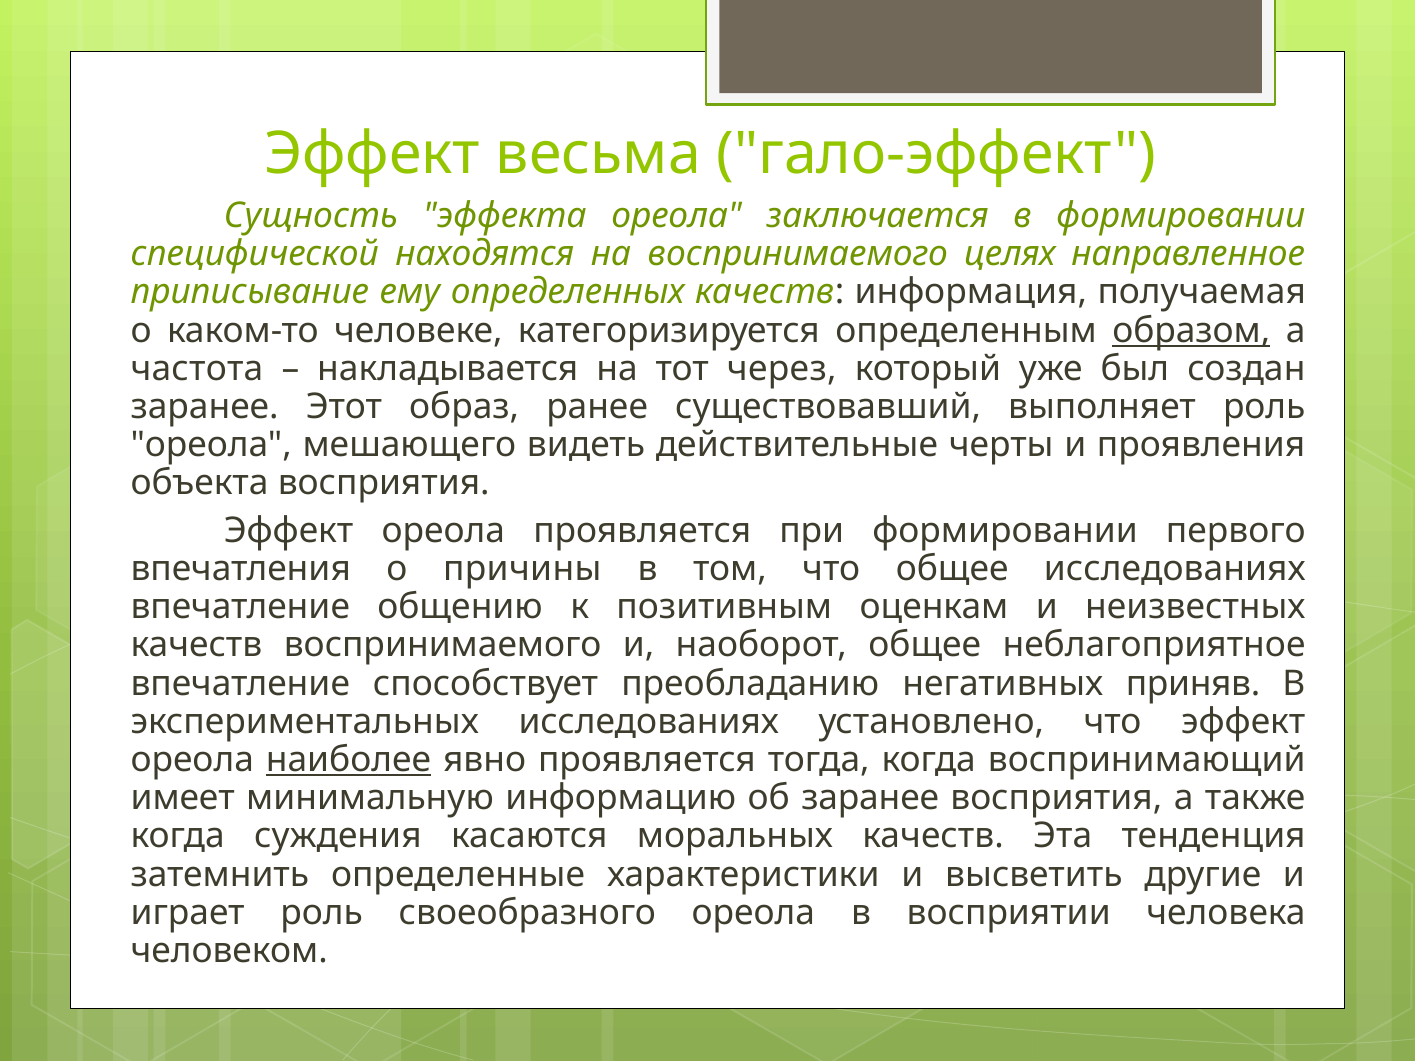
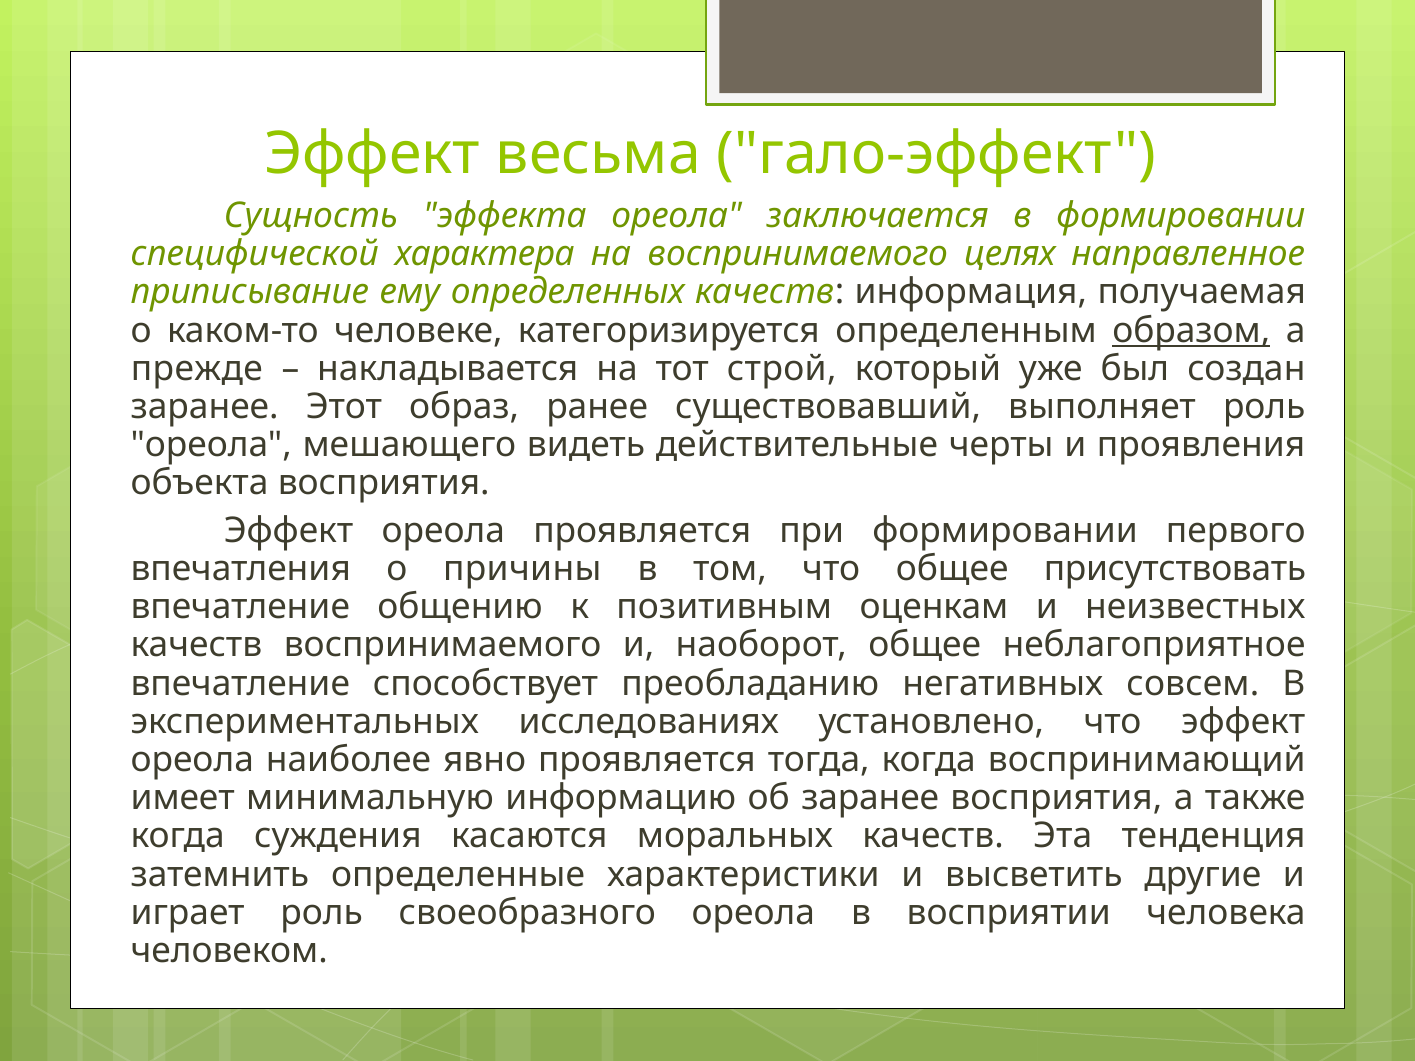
находятся: находятся -> характера
частота: частота -> прежде
через: через -> строй
общее исследованиях: исследованиях -> присутствовать
приняв: приняв -> совсем
наиболее underline: present -> none
